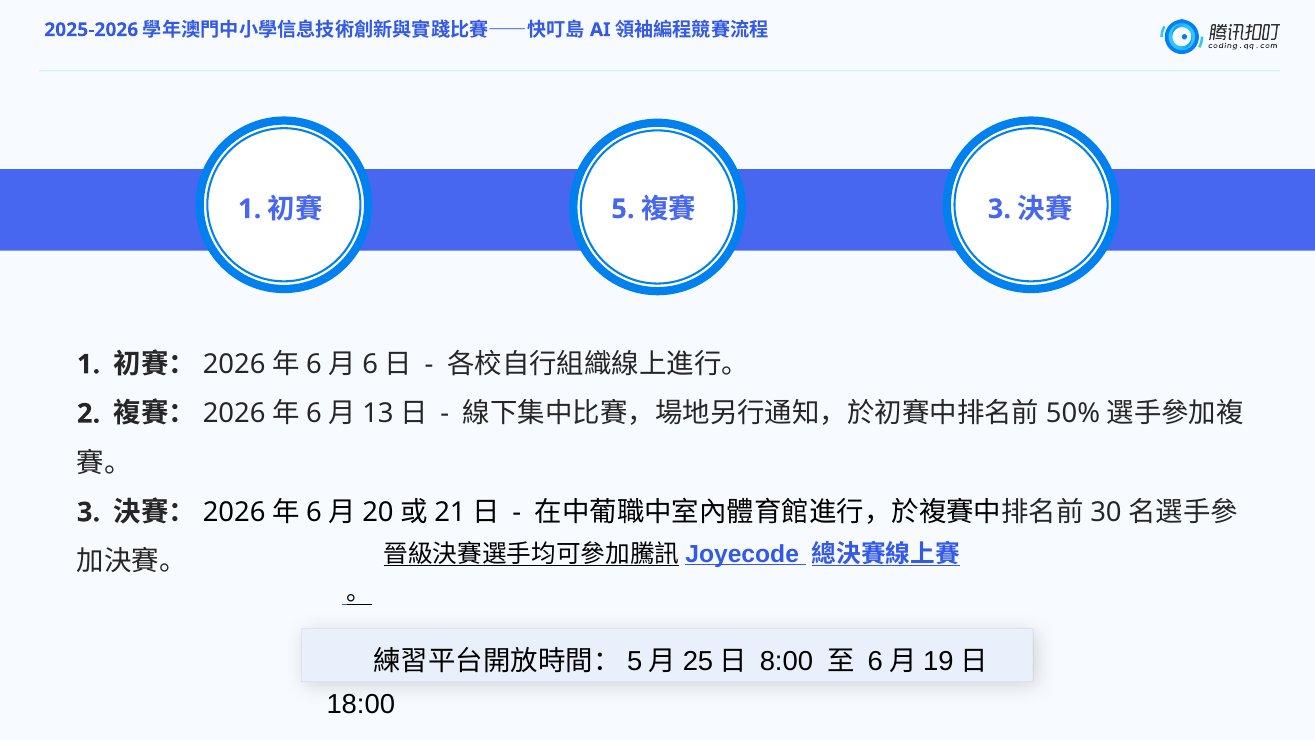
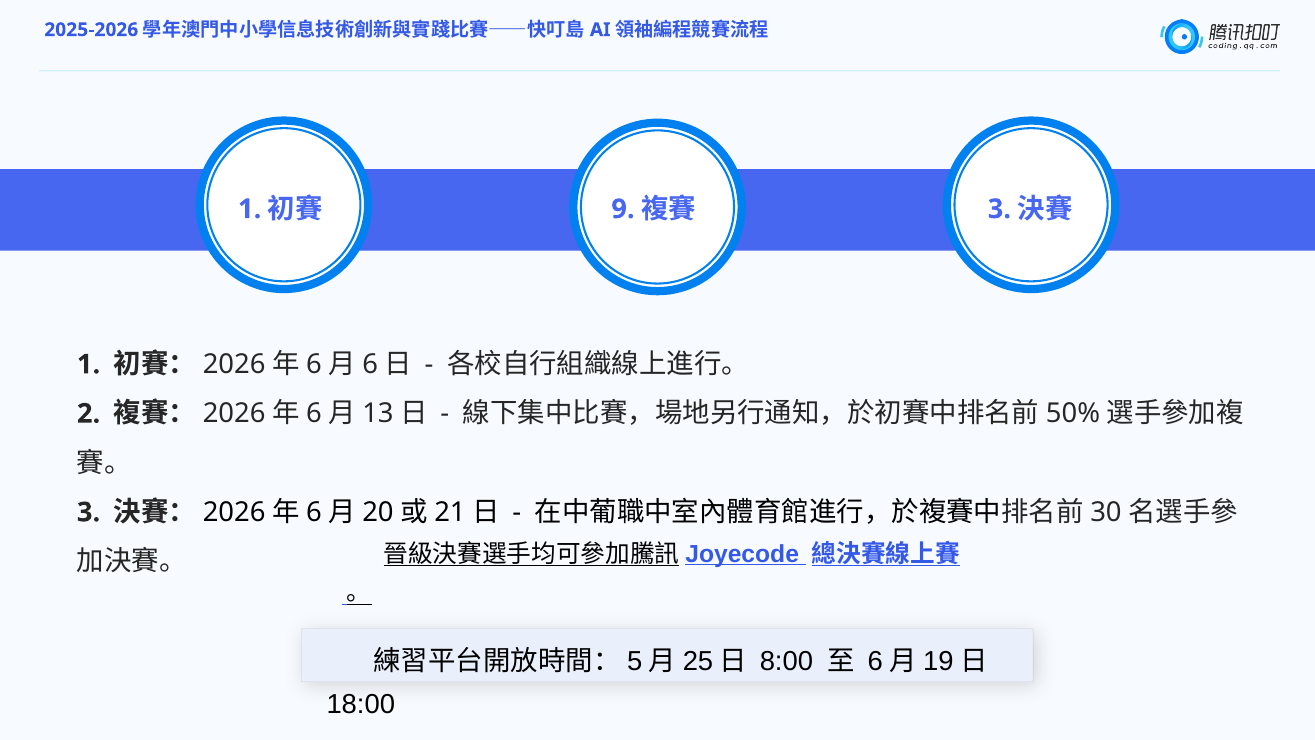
5: 5 -> 9
